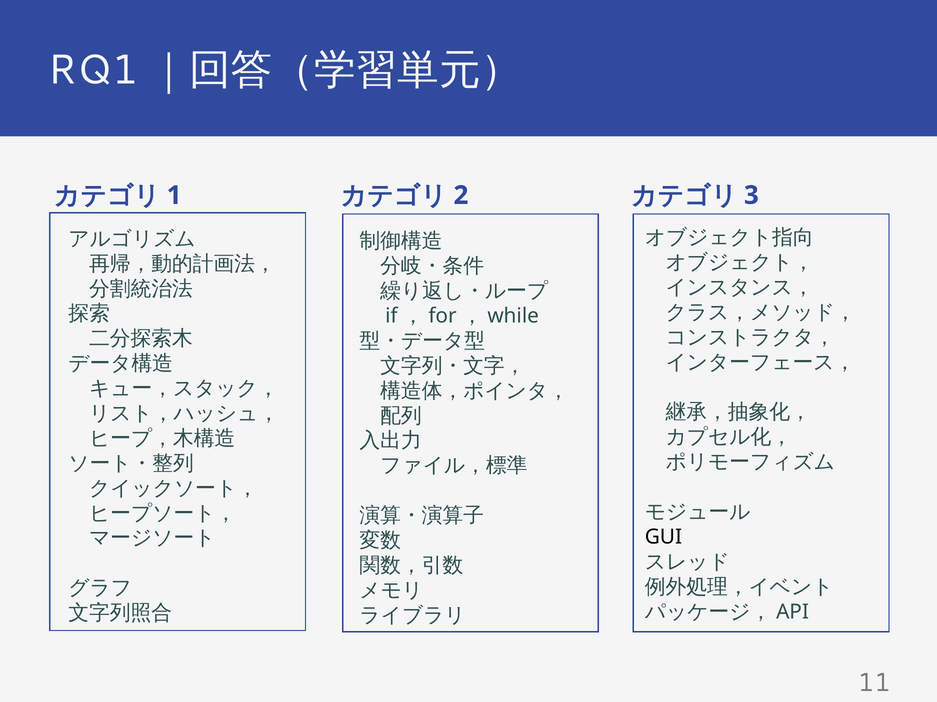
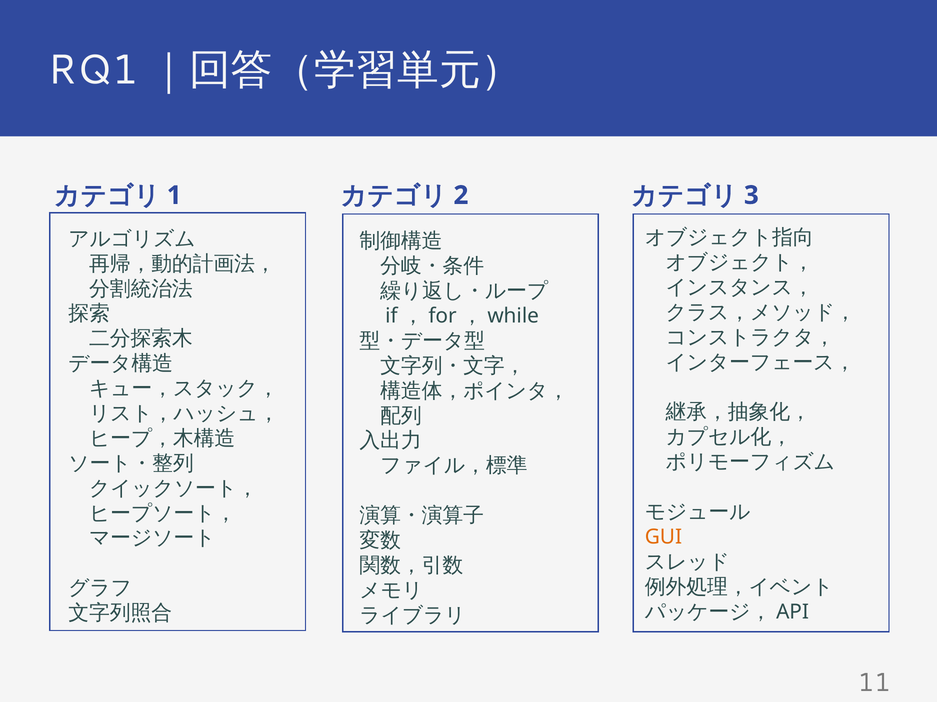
GUI colour: black -> orange
